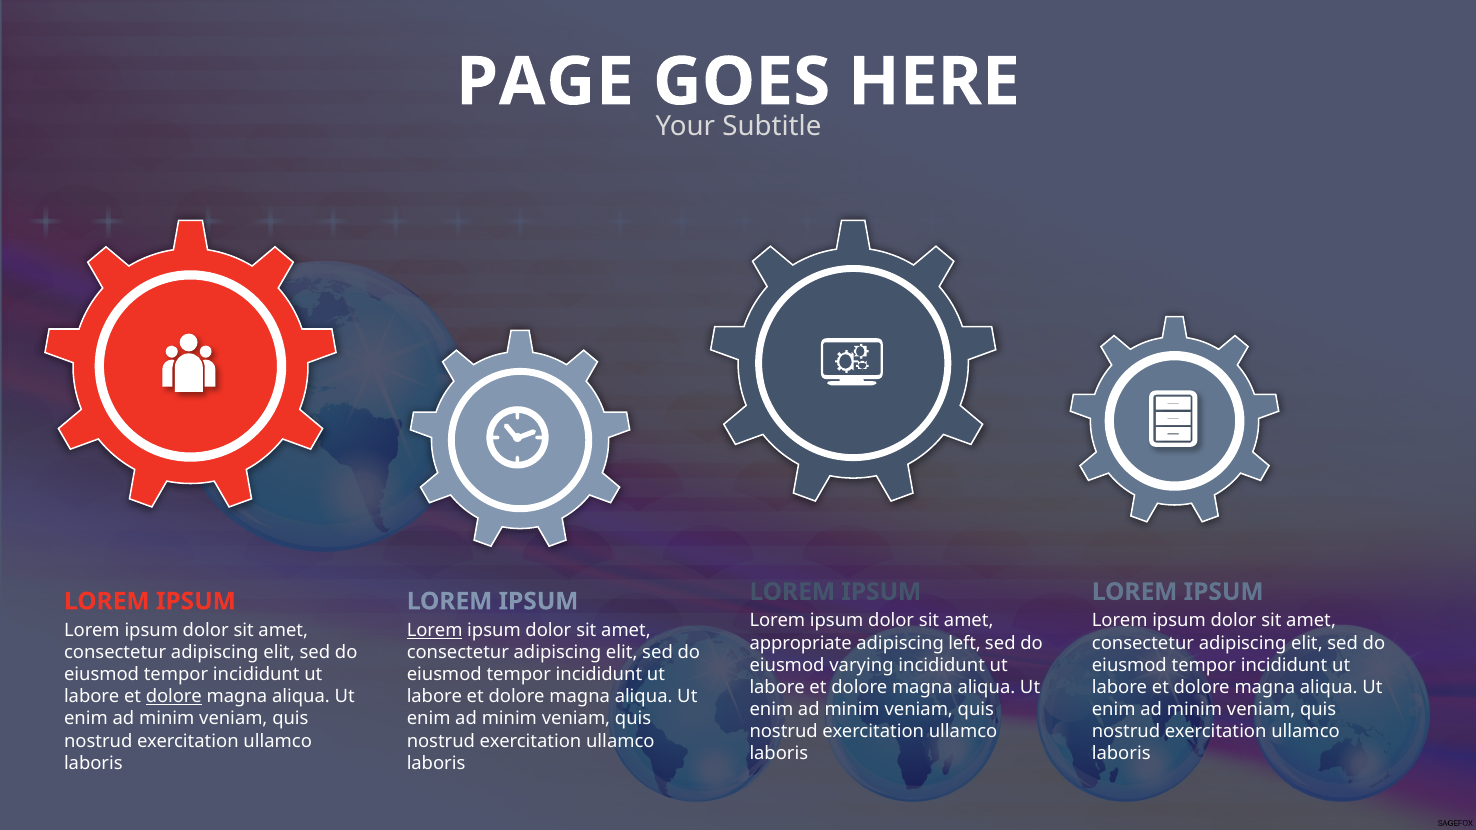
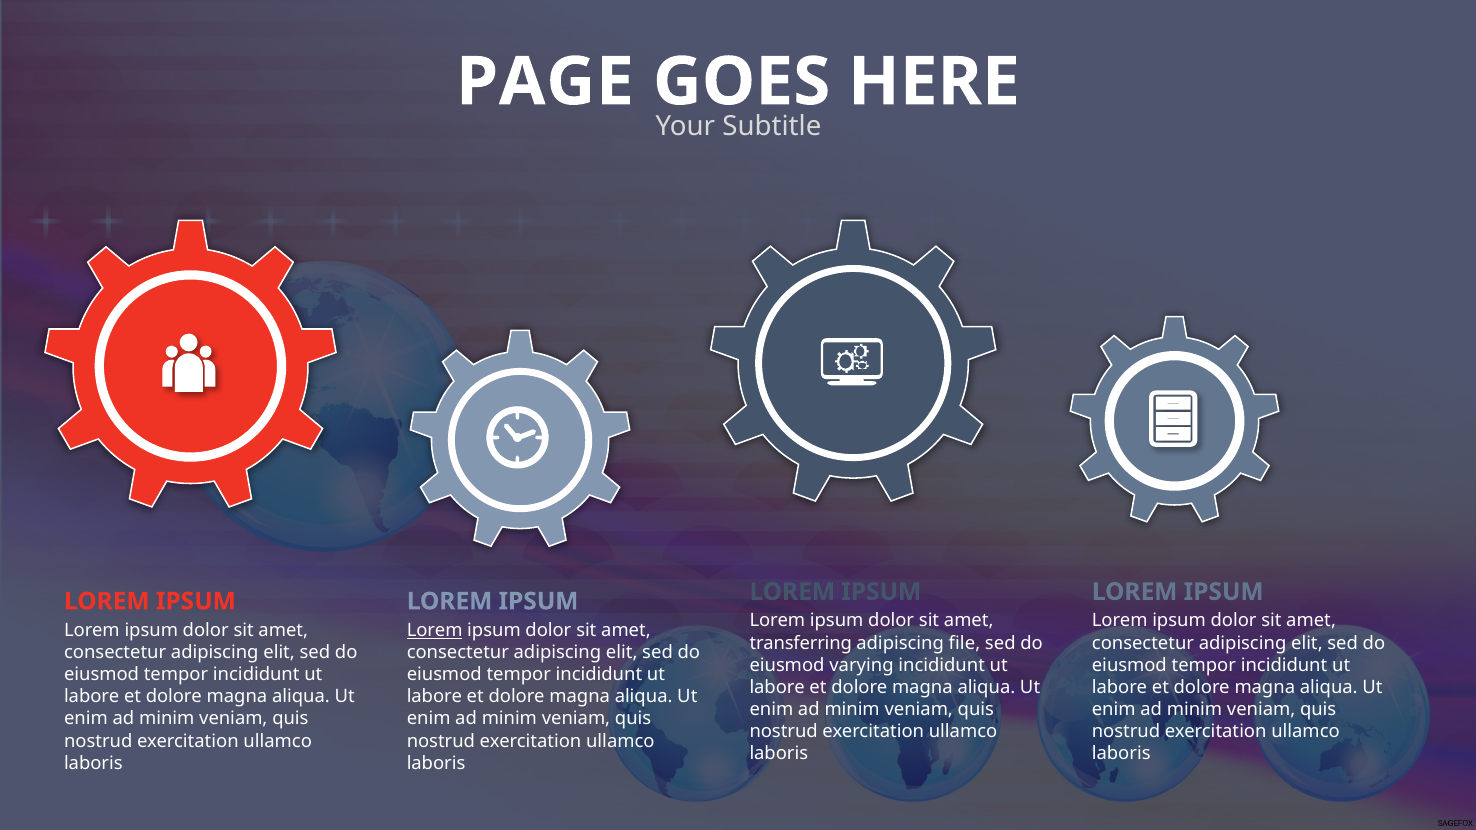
appropriate: appropriate -> transferring
left: left -> file
dolore at (174, 697) underline: present -> none
